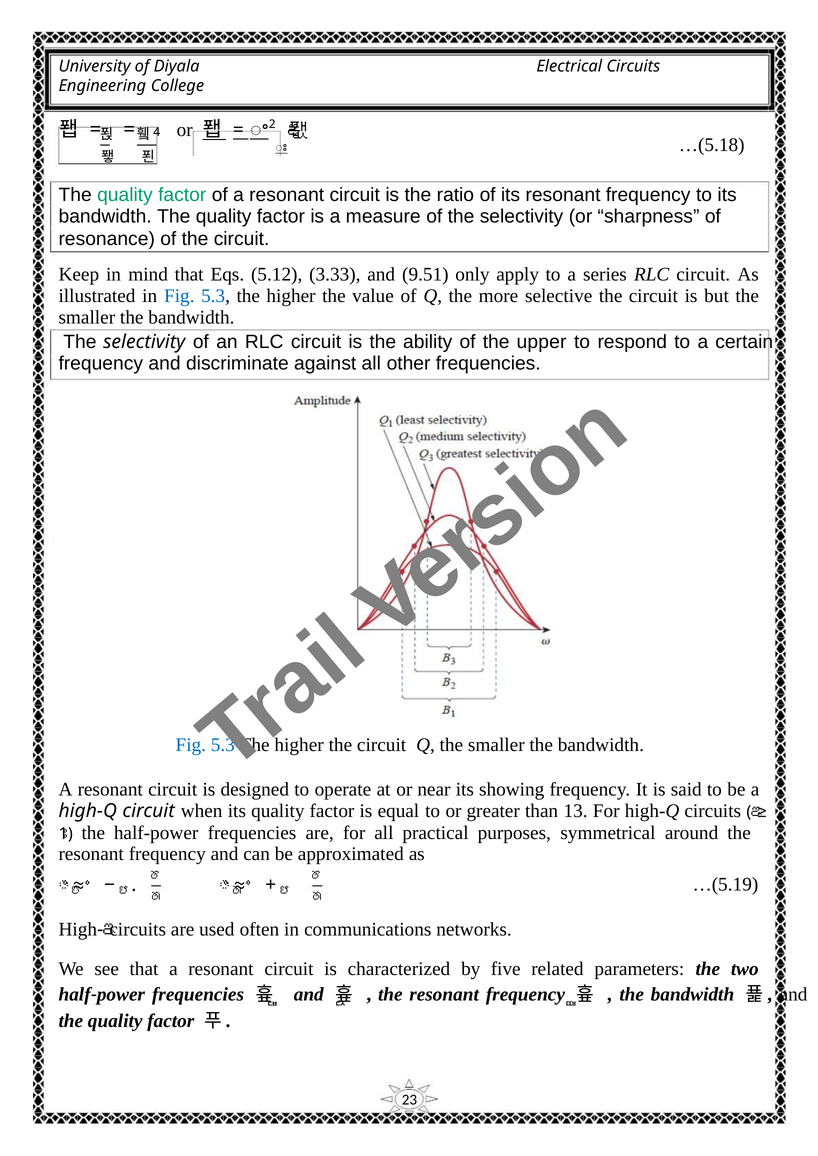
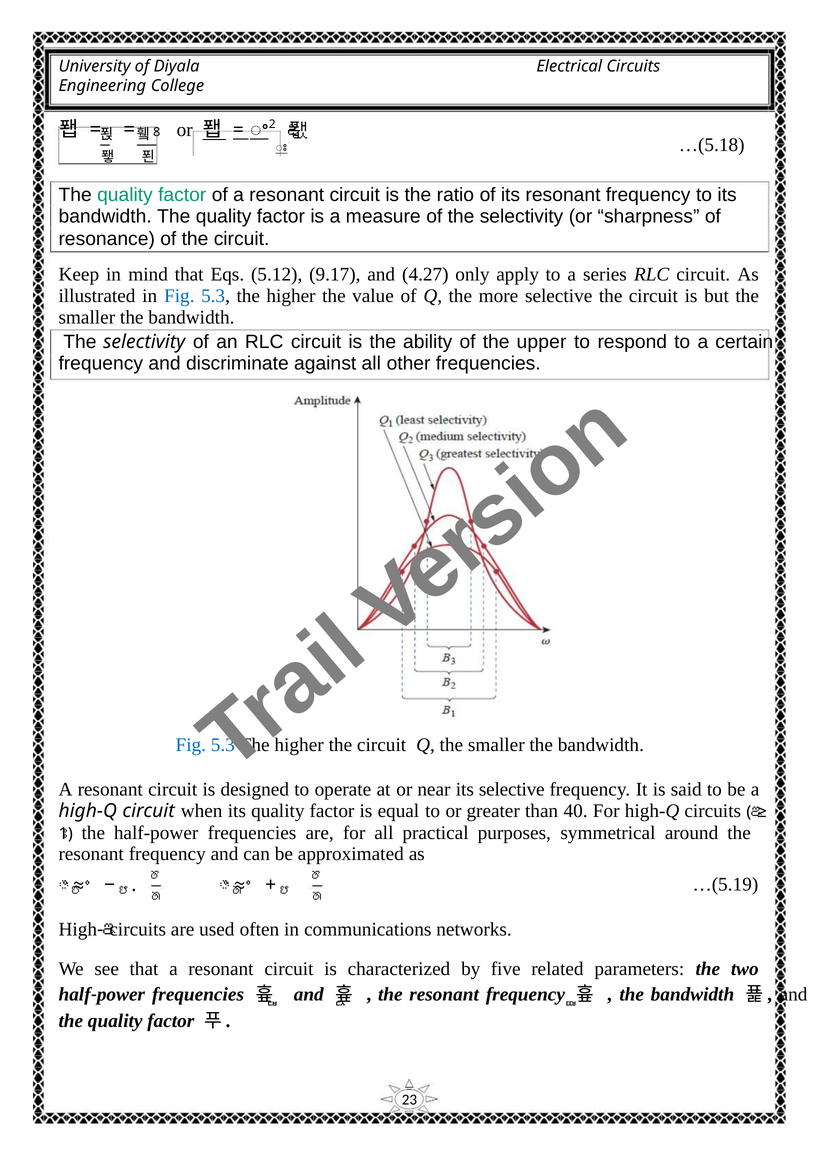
4: 4 -> 8
3.33: 3.33 -> 9.17
9.51: 9.51 -> 4.27
its showing: showing -> selective
13: 13 -> 40
